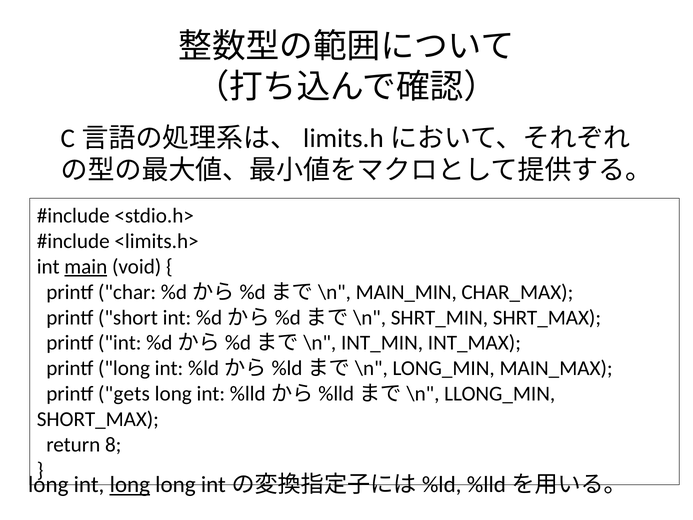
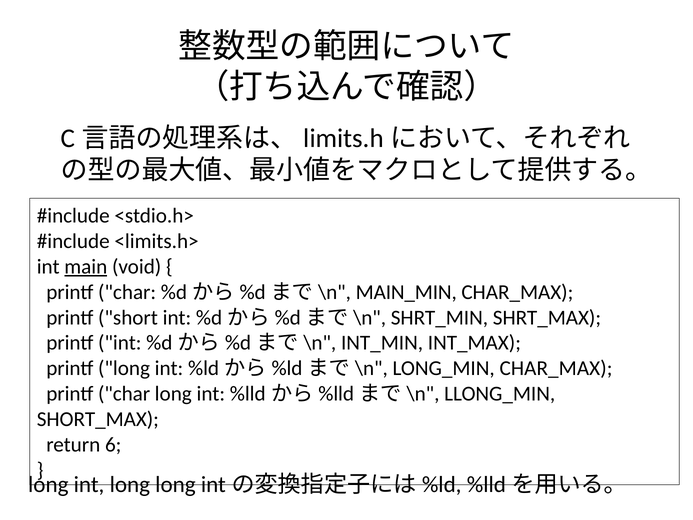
LONG_MIN MAIN_MAX: MAIN_MAX -> CHAR_MAX
gets at (124, 394): gets -> char
8: 8 -> 6
long at (130, 484) underline: present -> none
